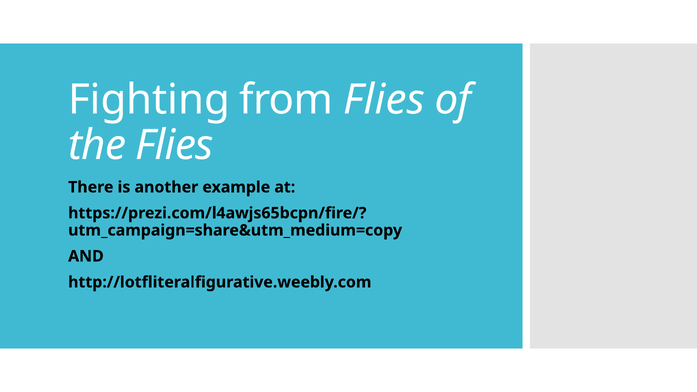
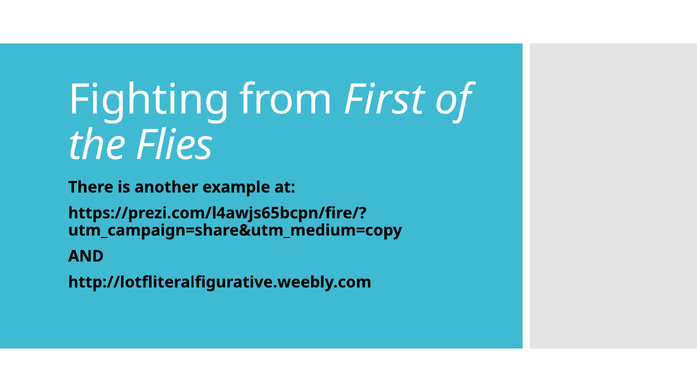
from Flies: Flies -> First
